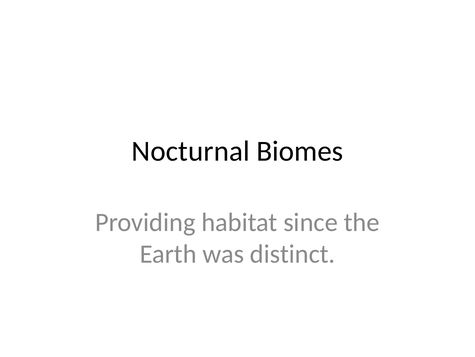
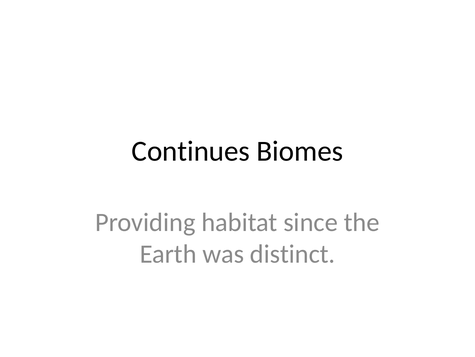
Nocturnal: Nocturnal -> Continues
